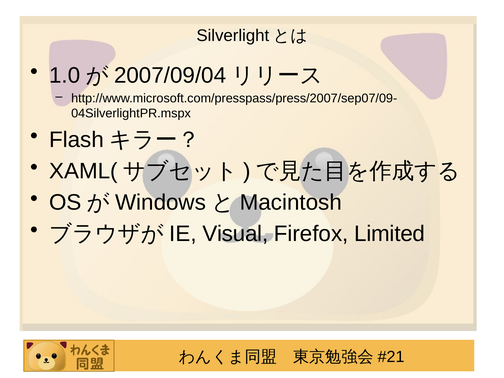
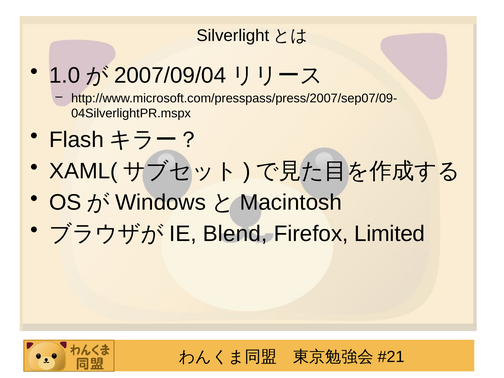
Visual: Visual -> Blend
